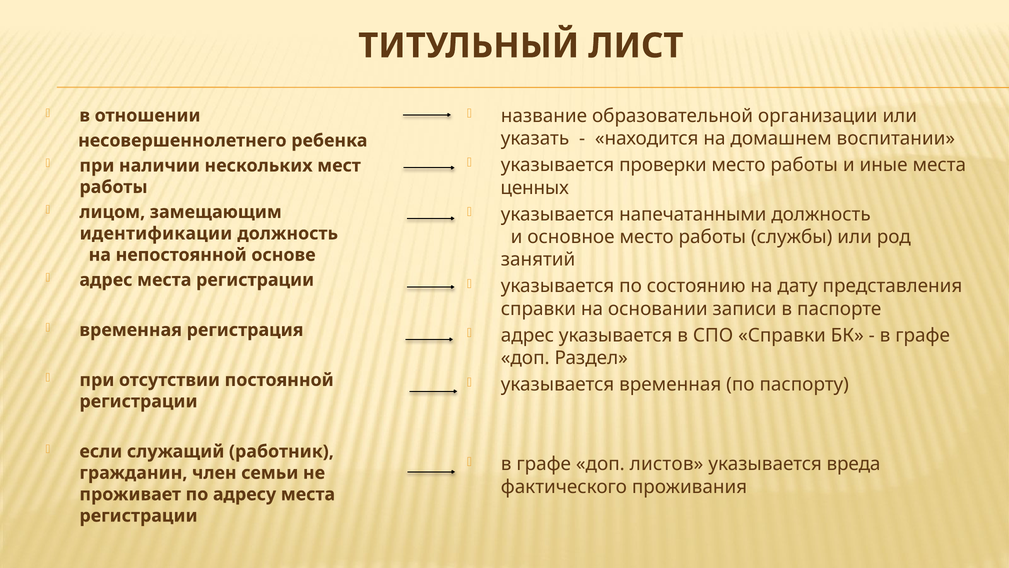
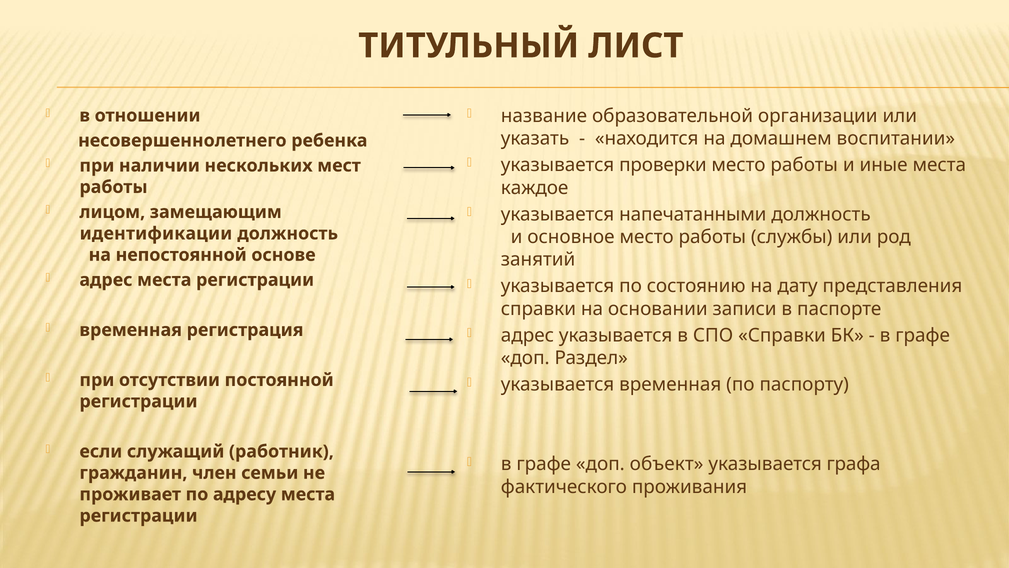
ценных: ценных -> каждое
листов: листов -> объект
вреда: вреда -> графа
